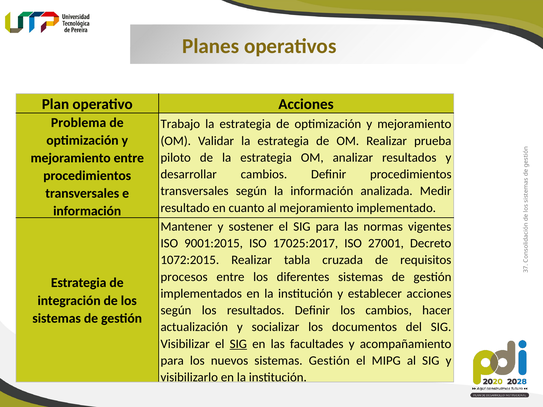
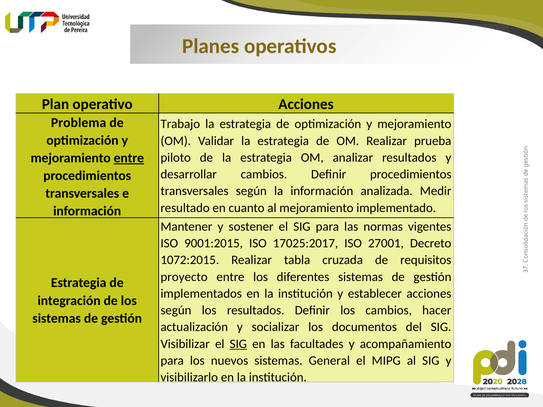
entre at (129, 158) underline: none -> present
procesos: procesos -> proyecto
sistemas Gestión: Gestión -> General
